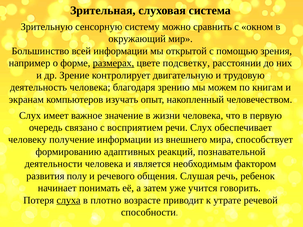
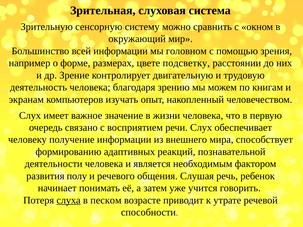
открытой: открытой -> головном
размерах underline: present -> none
плотно: плотно -> песком
